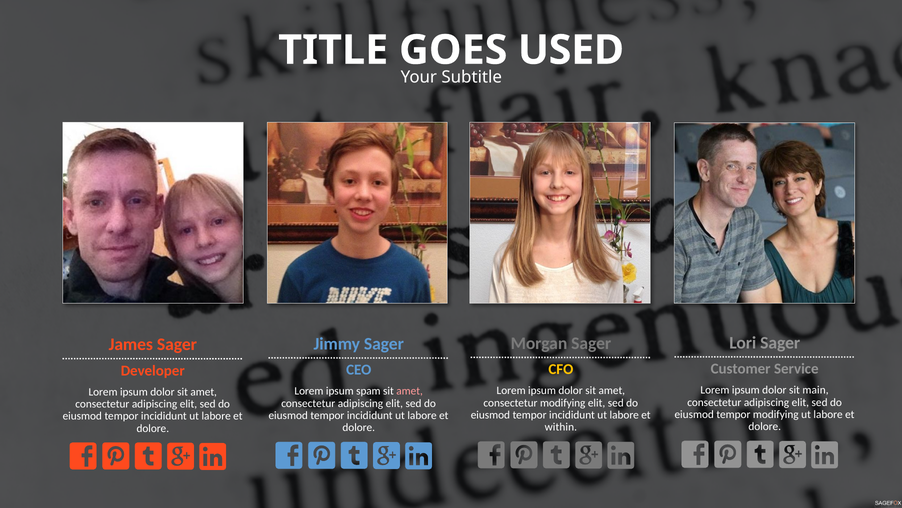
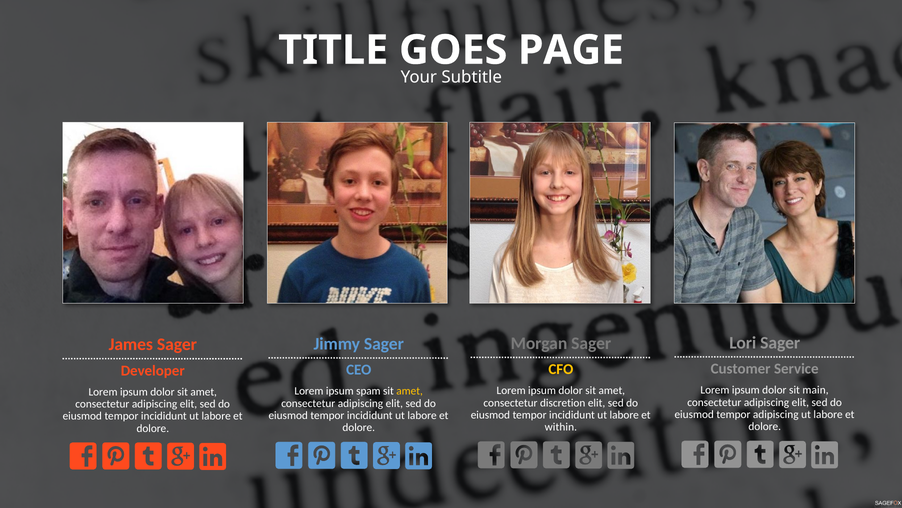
USED: USED -> PAGE
amet at (410, 391) colour: pink -> yellow
consectetur modifying: modifying -> discretion
tempor modifying: modifying -> adipiscing
